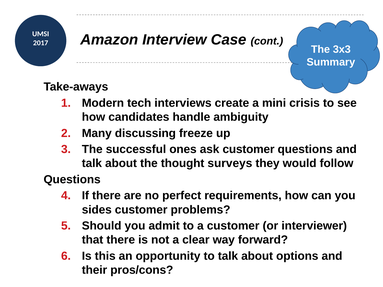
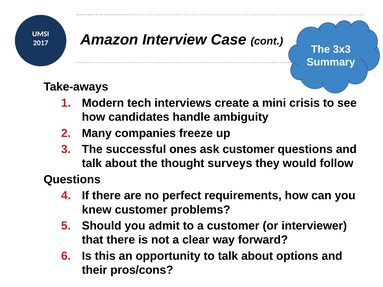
discussing: discussing -> companies
sides: sides -> knew
